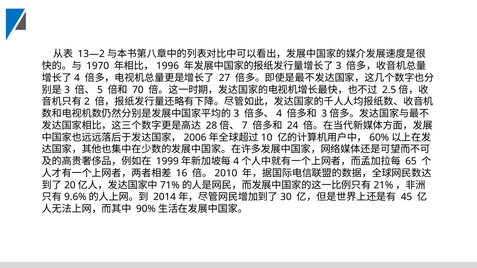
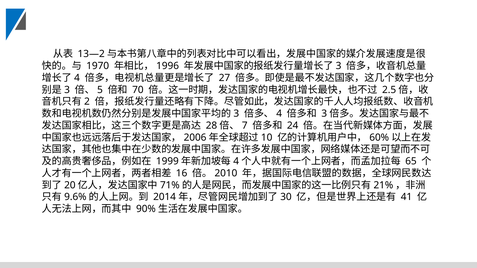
45: 45 -> 41
